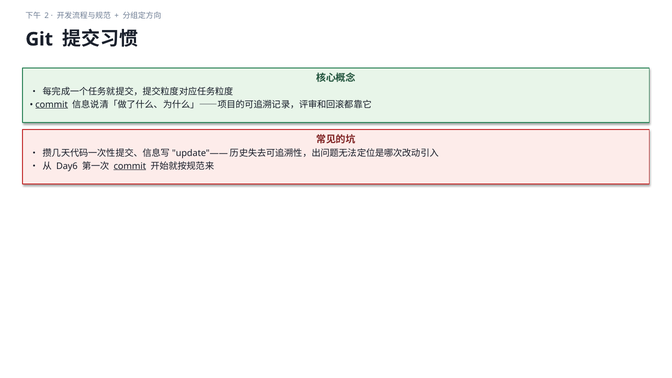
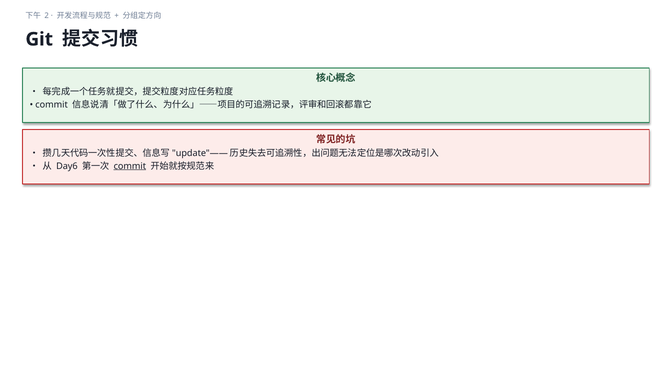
commit at (52, 105) underline: present -> none
